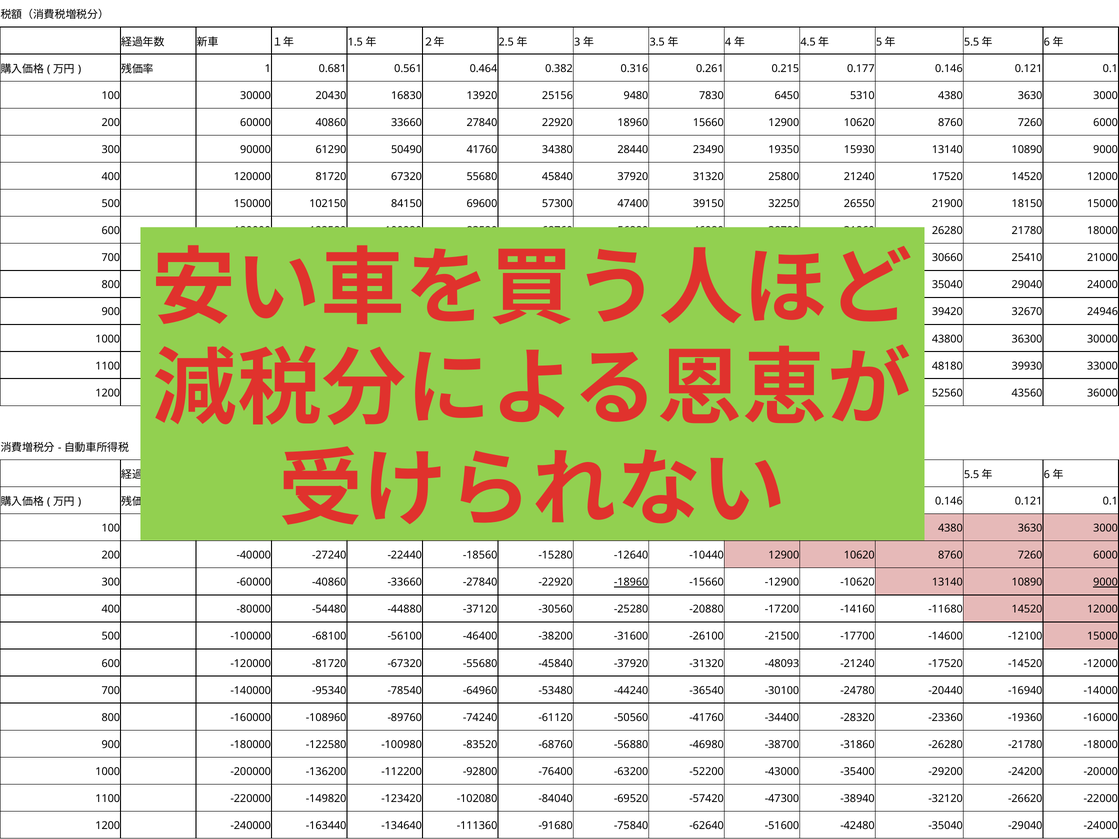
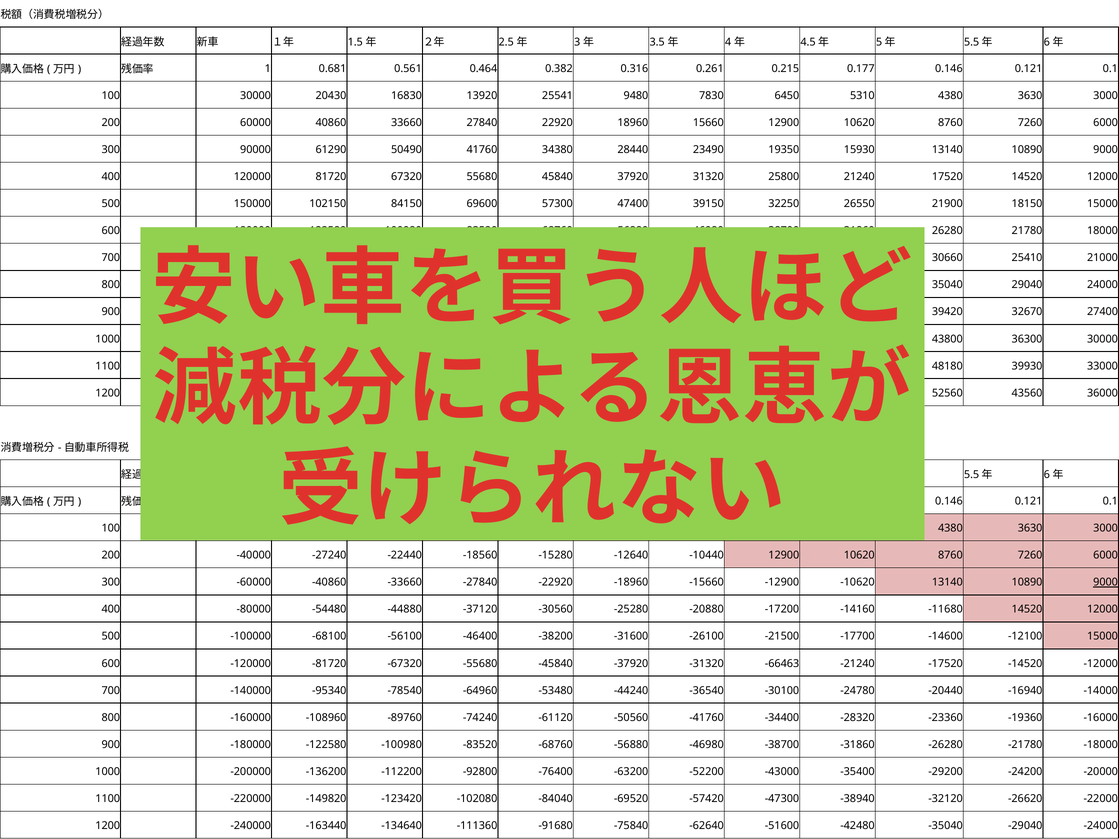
25156: 25156 -> 25541
24946: 24946 -> 27400
-18960 underline: present -> none
-48093: -48093 -> -66463
